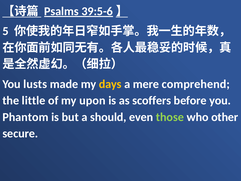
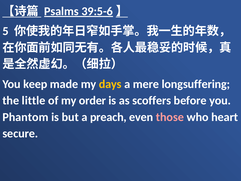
lusts: lusts -> keep
comprehend: comprehend -> longsuffering
upon: upon -> order
should: should -> preach
those colour: light green -> pink
other: other -> heart
